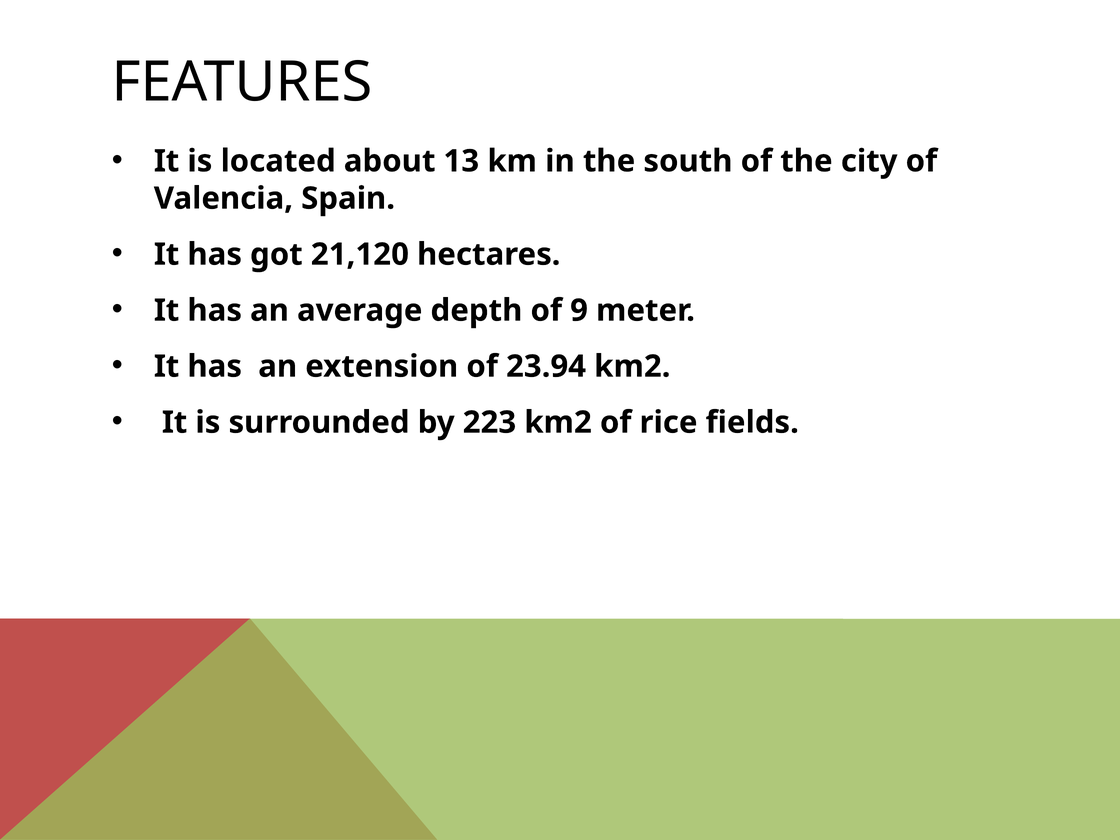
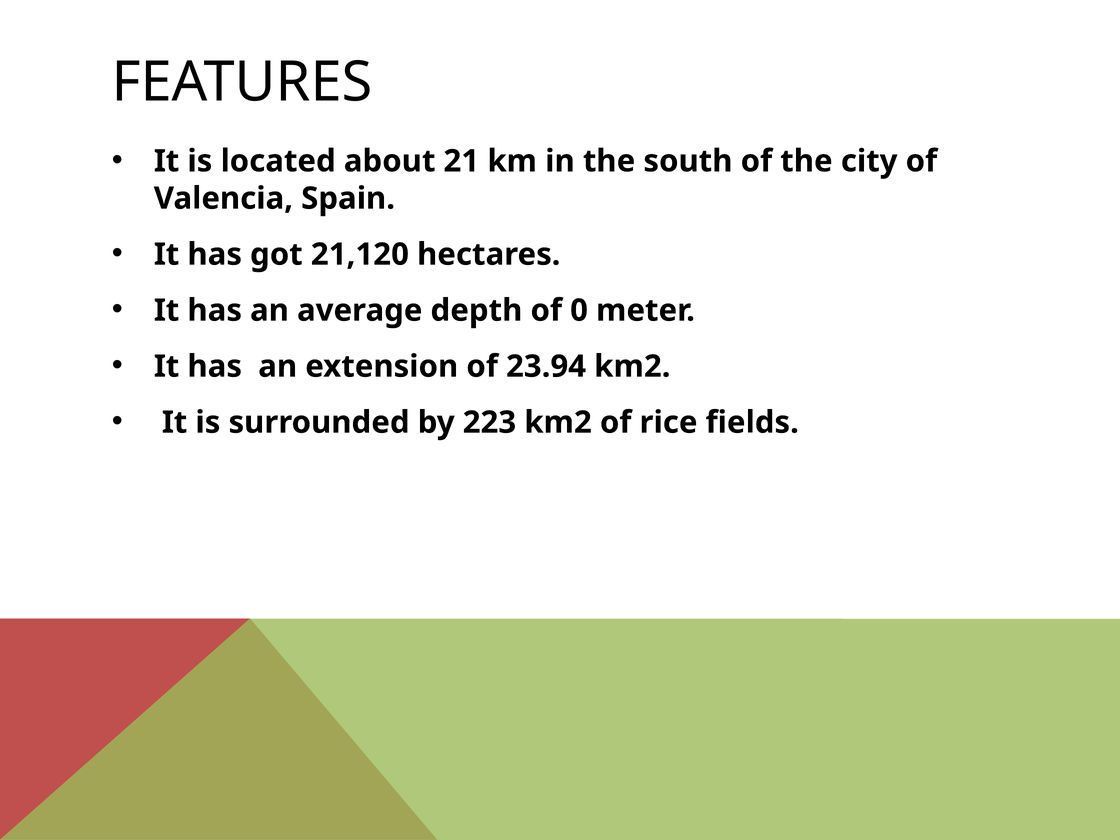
13: 13 -> 21
9: 9 -> 0
